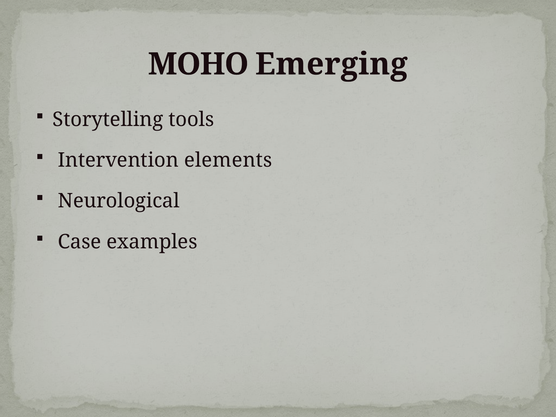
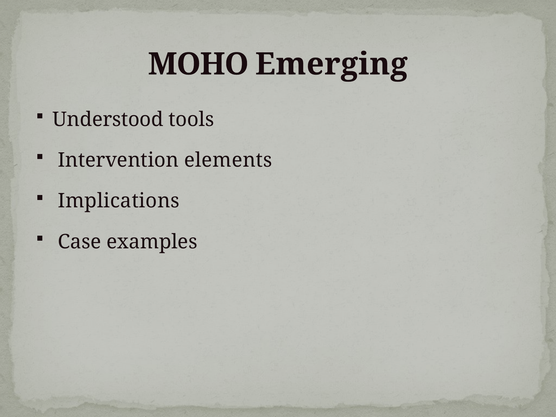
Storytelling: Storytelling -> Understood
Neurological: Neurological -> Implications
